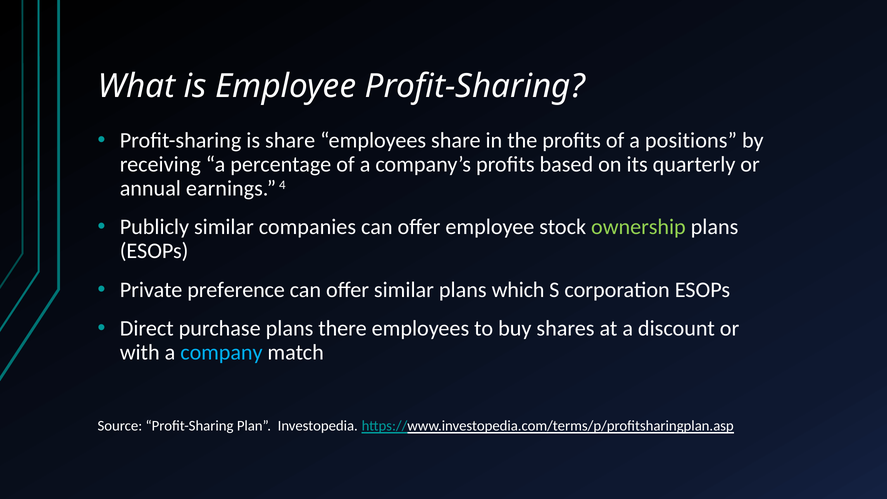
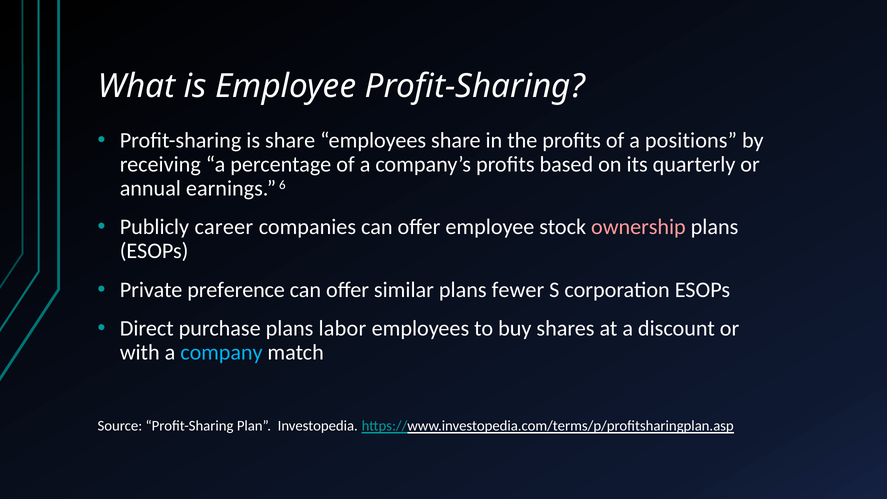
4: 4 -> 6
Publicly similar: similar -> career
ownership colour: light green -> pink
which: which -> fewer
there: there -> labor
